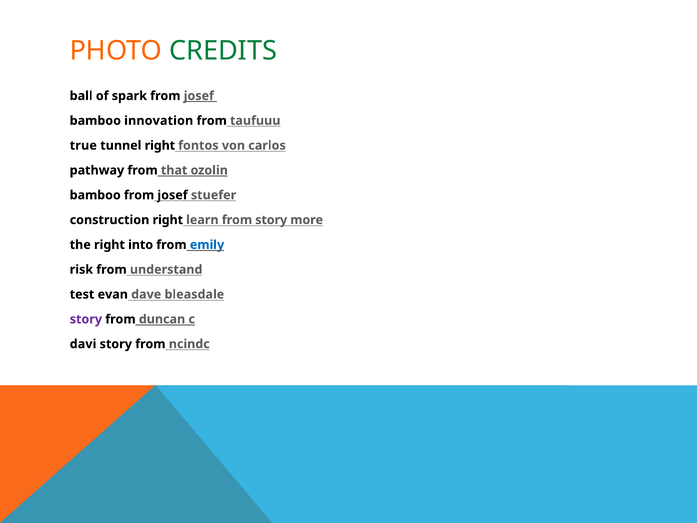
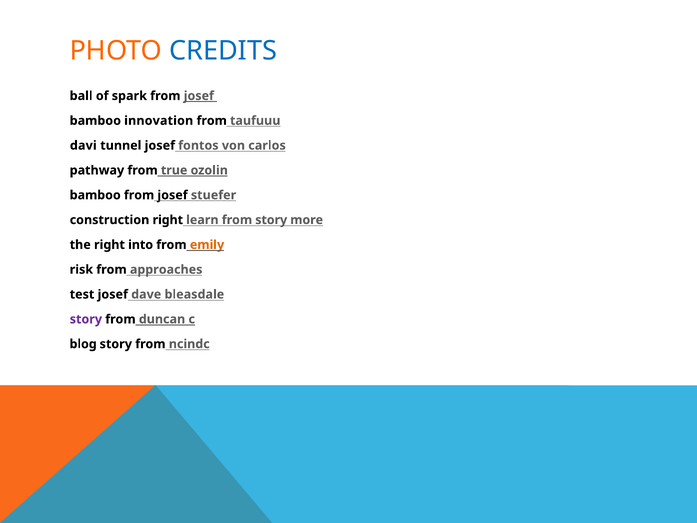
CREDITS colour: green -> blue
true: true -> davi
tunnel right: right -> josef
that: that -> true
emily colour: blue -> orange
understand: understand -> approaches
test evan: evan -> josef
davi: davi -> blog
